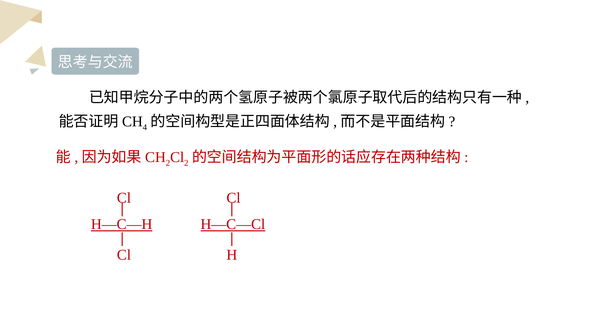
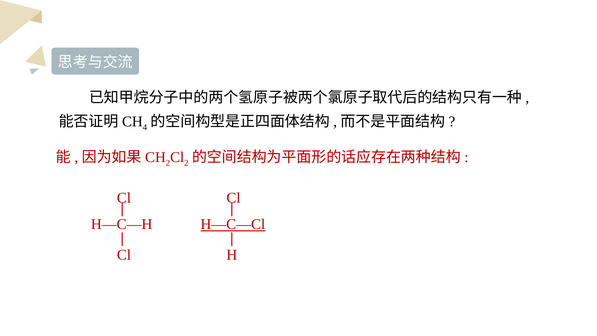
H—C—H underline: present -> none
